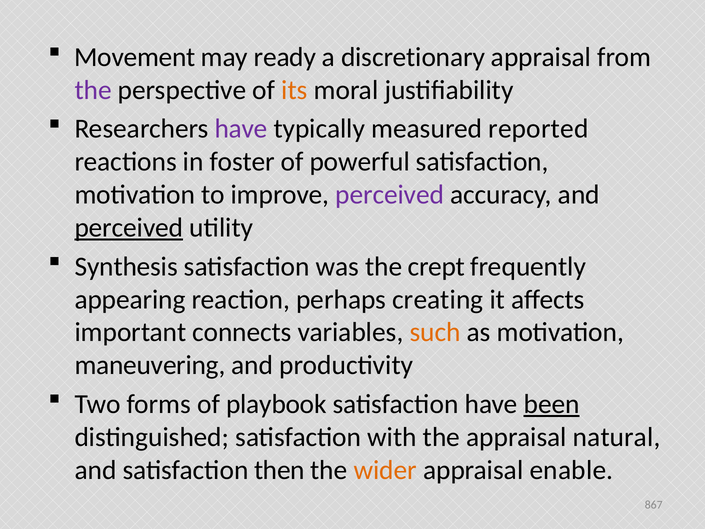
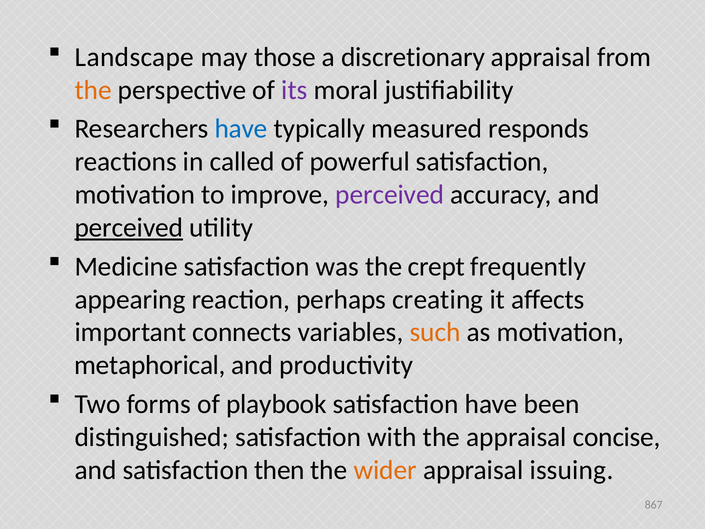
Movement: Movement -> Landscape
ready: ready -> those
the at (93, 90) colour: purple -> orange
its colour: orange -> purple
have at (241, 129) colour: purple -> blue
reported: reported -> responds
foster: foster -> called
Synthesis: Synthesis -> Medicine
maneuvering: maneuvering -> metaphorical
been underline: present -> none
natural: natural -> concise
enable: enable -> issuing
